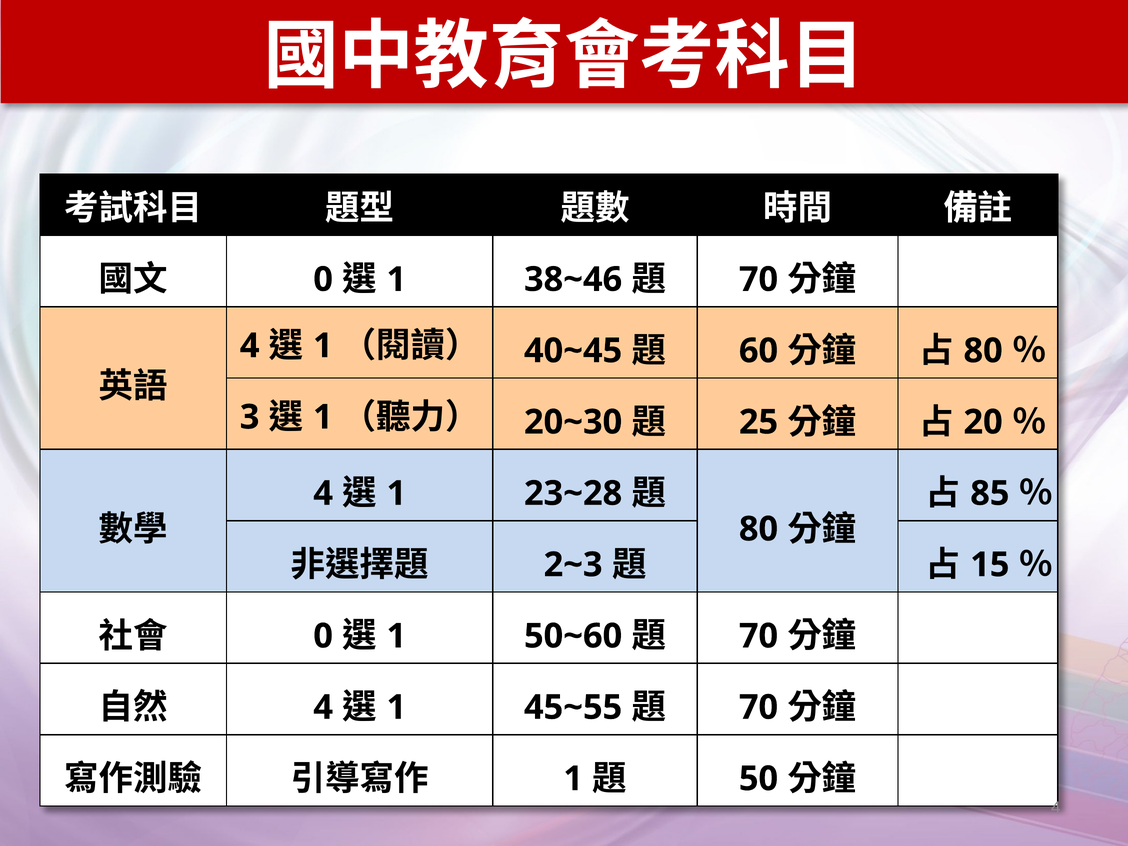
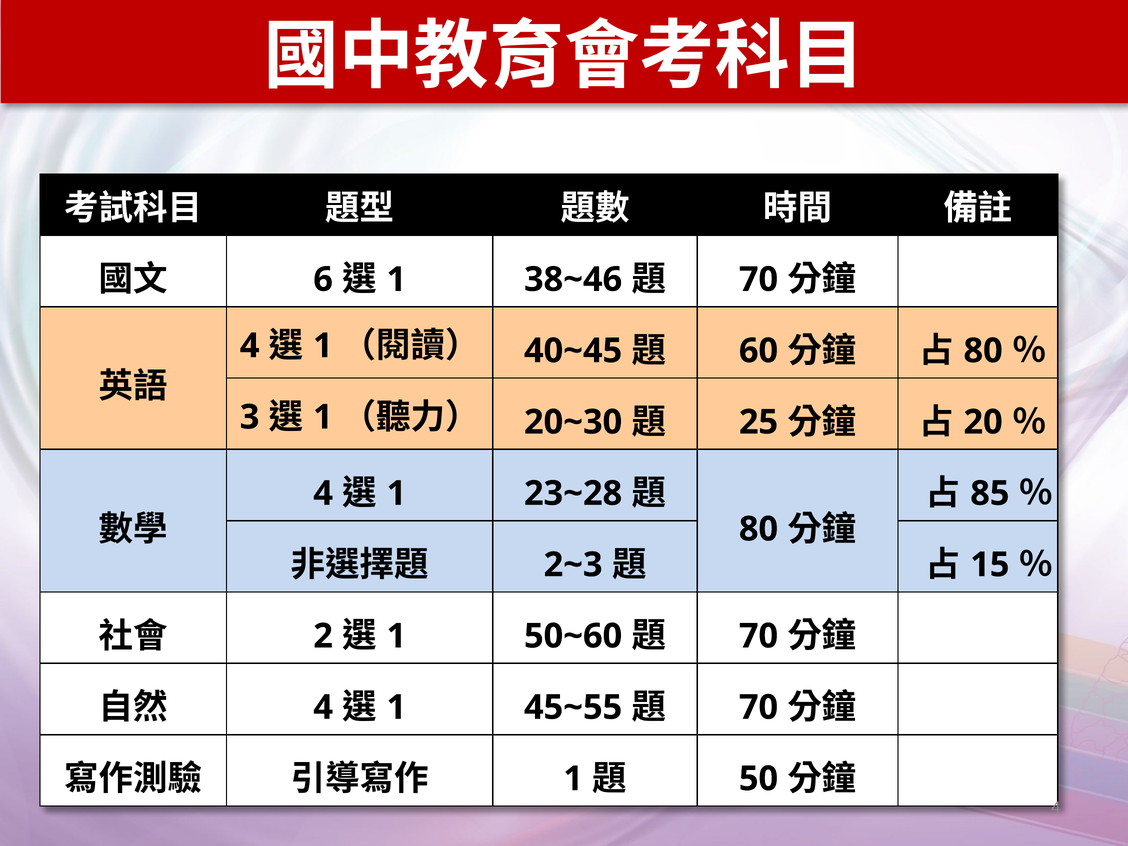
0 at (323, 280): 0 -> 6
0 at (323, 636): 0 -> 2
